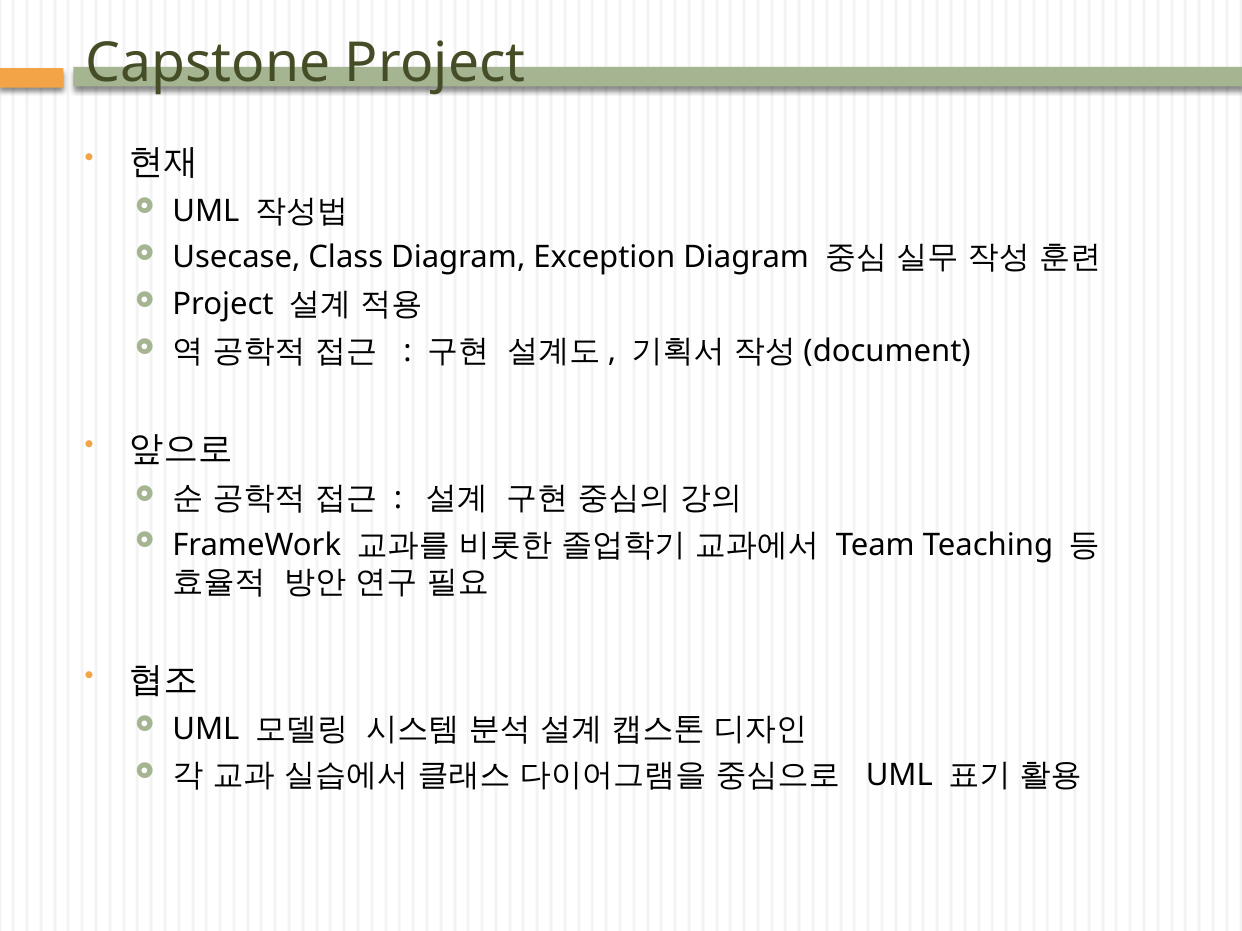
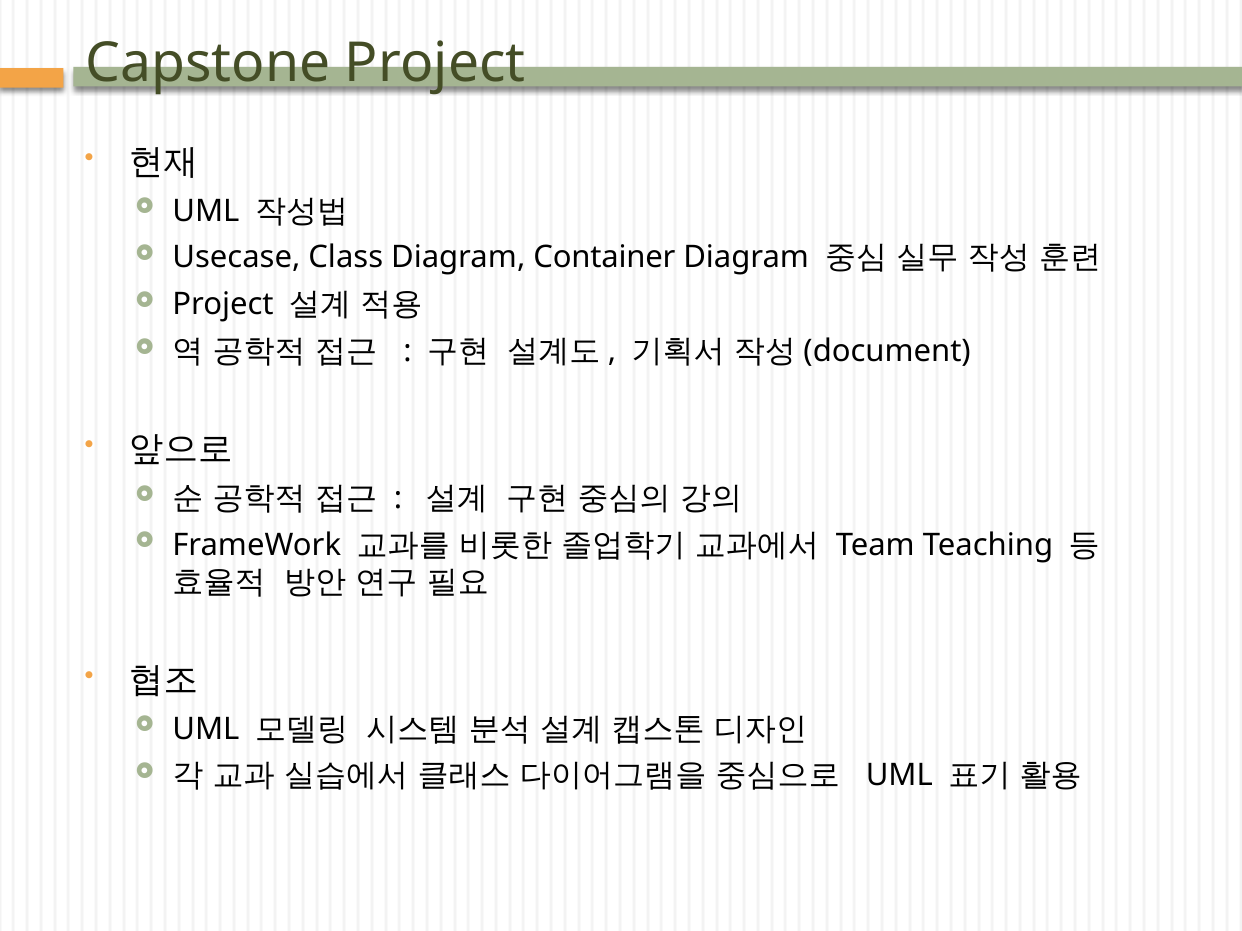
Exception: Exception -> Container
